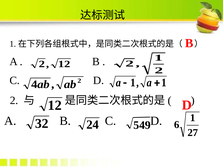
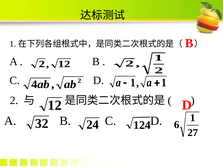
549: 549 -> 124
